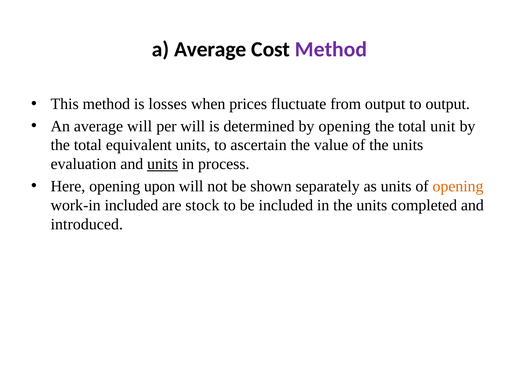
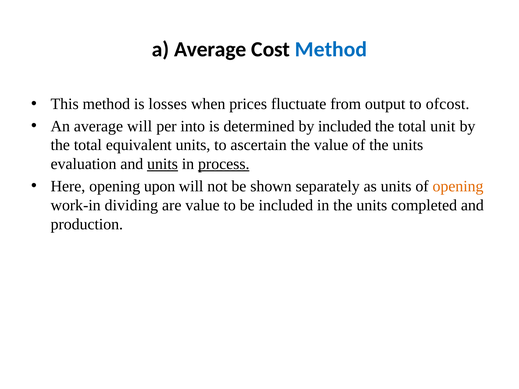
Method at (331, 50) colour: purple -> blue
to output: output -> ofcost
per will: will -> into
by opening: opening -> included
process underline: none -> present
work-in included: included -> dividing
are stock: stock -> value
introduced: introduced -> production
